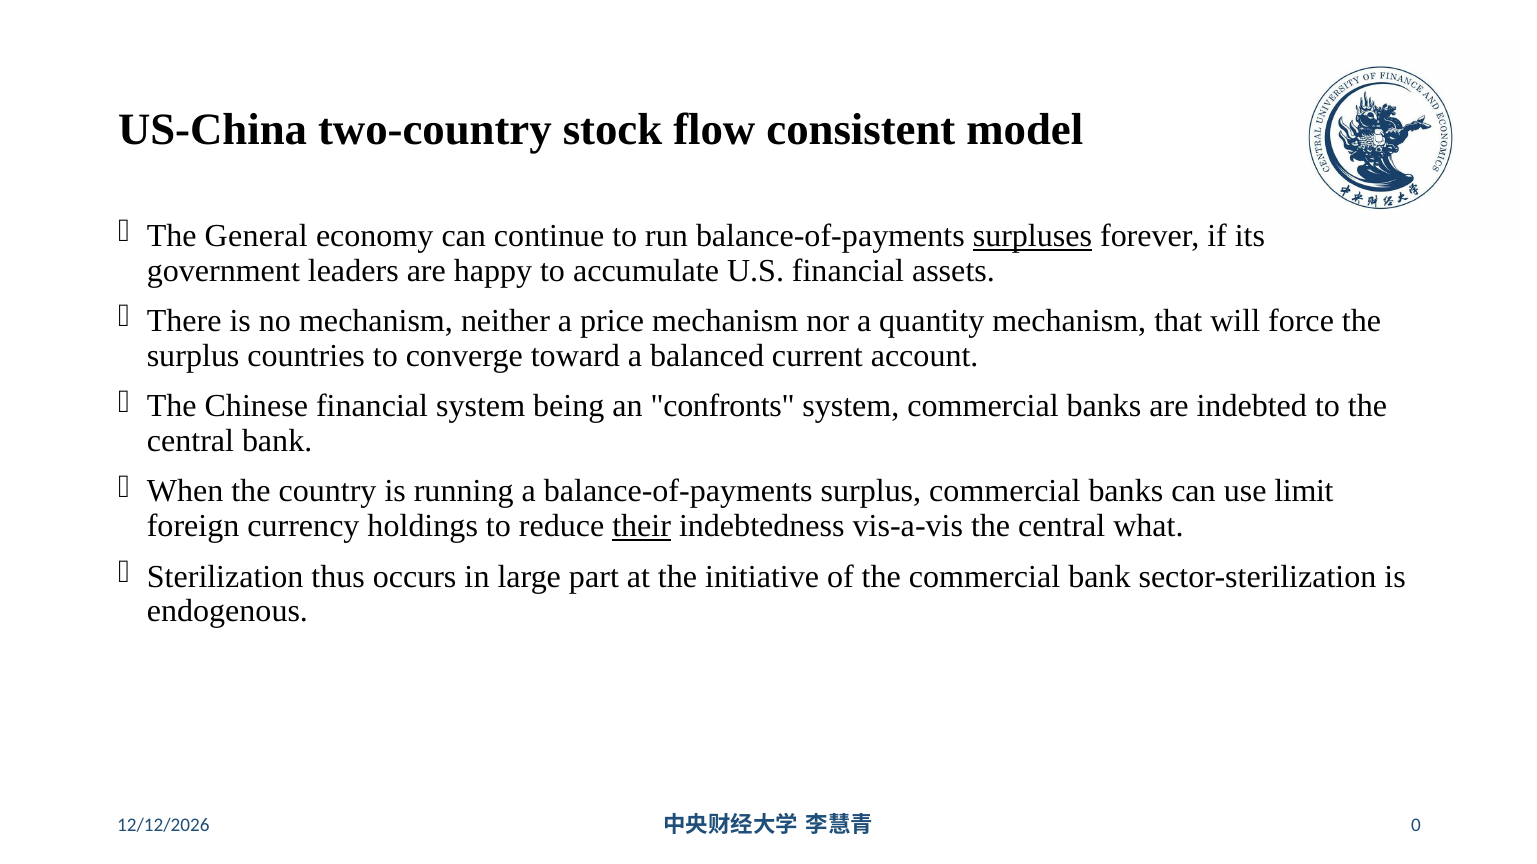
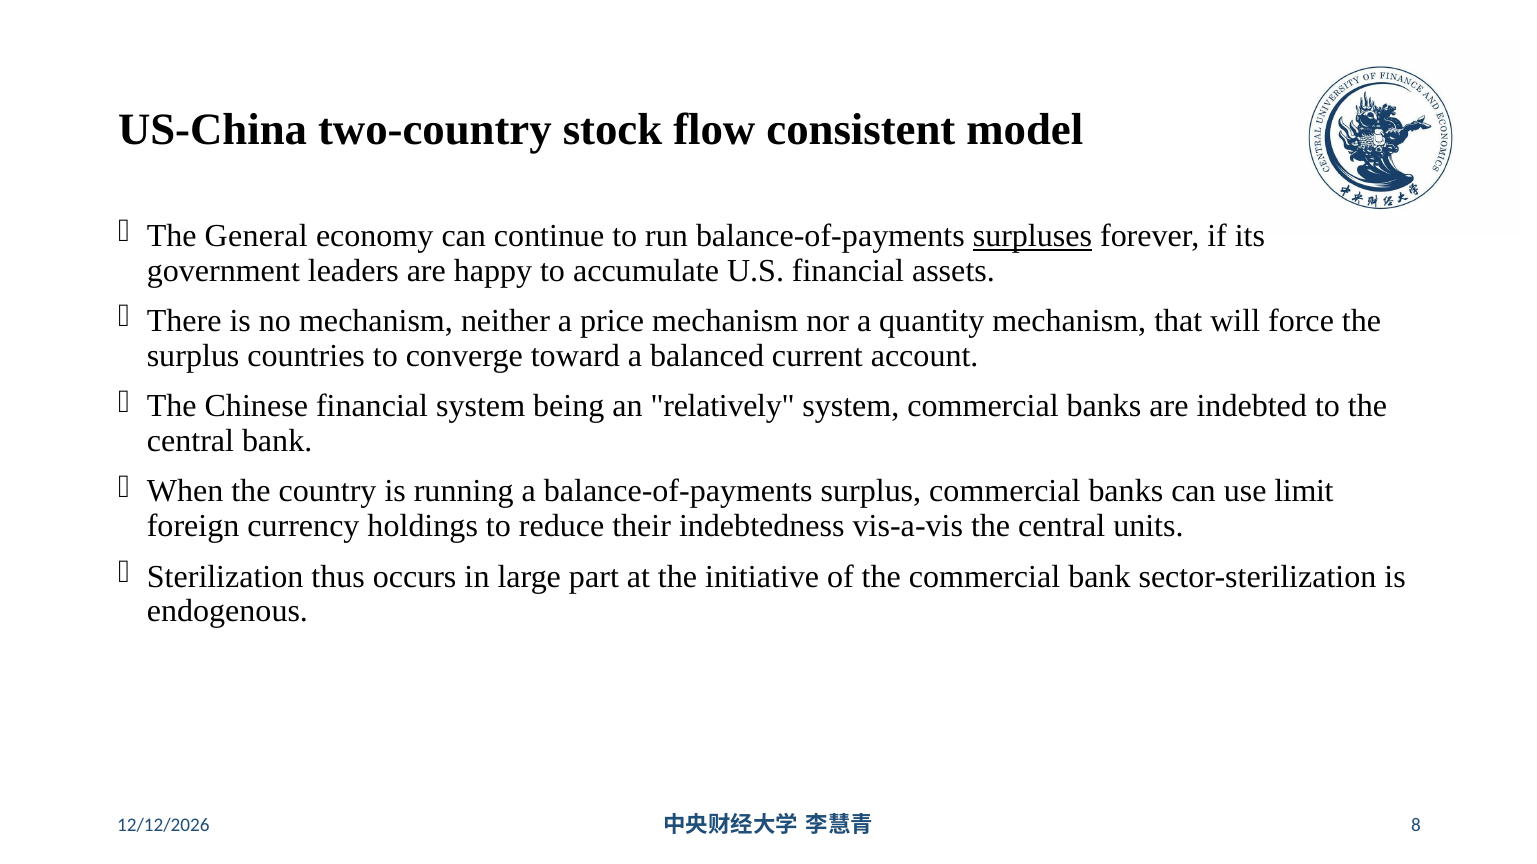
confronts: confronts -> relatively
their underline: present -> none
what: what -> units
0: 0 -> 8
